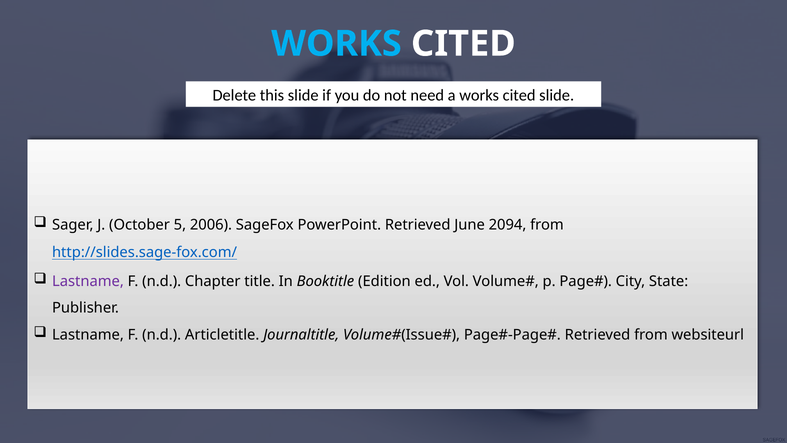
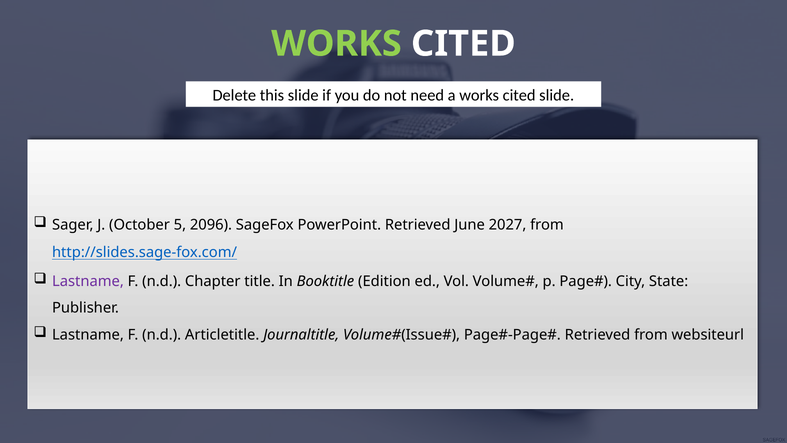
WORKS at (336, 44) colour: light blue -> light green
2006: 2006 -> 2096
2094: 2094 -> 2027
